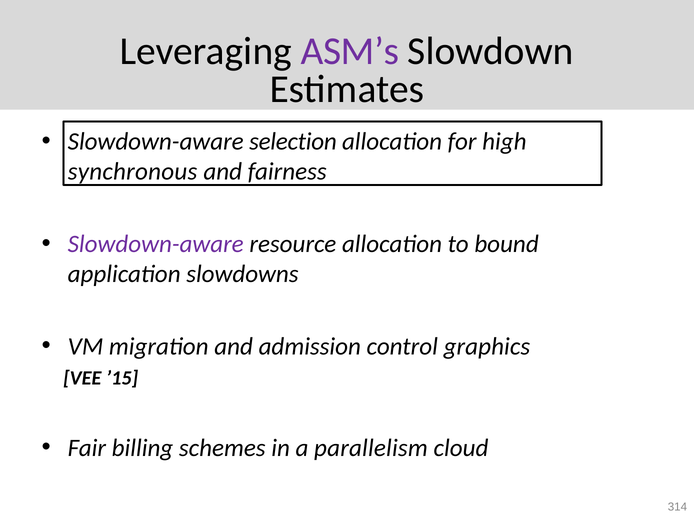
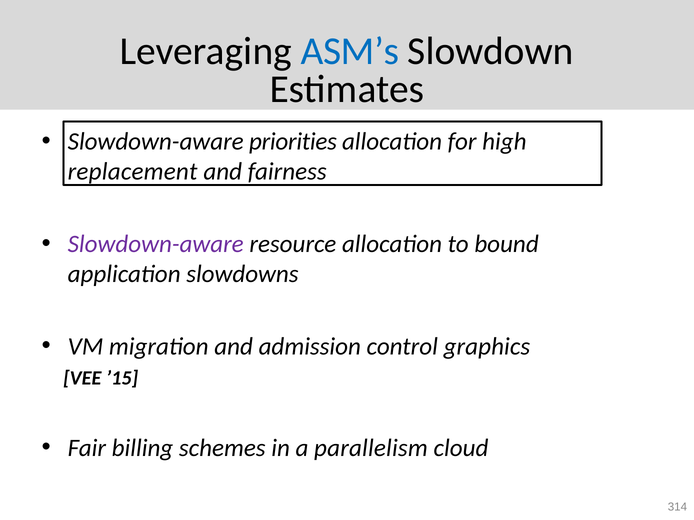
ASM’s colour: purple -> blue
selection: selection -> priorities
synchronous: synchronous -> replacement
